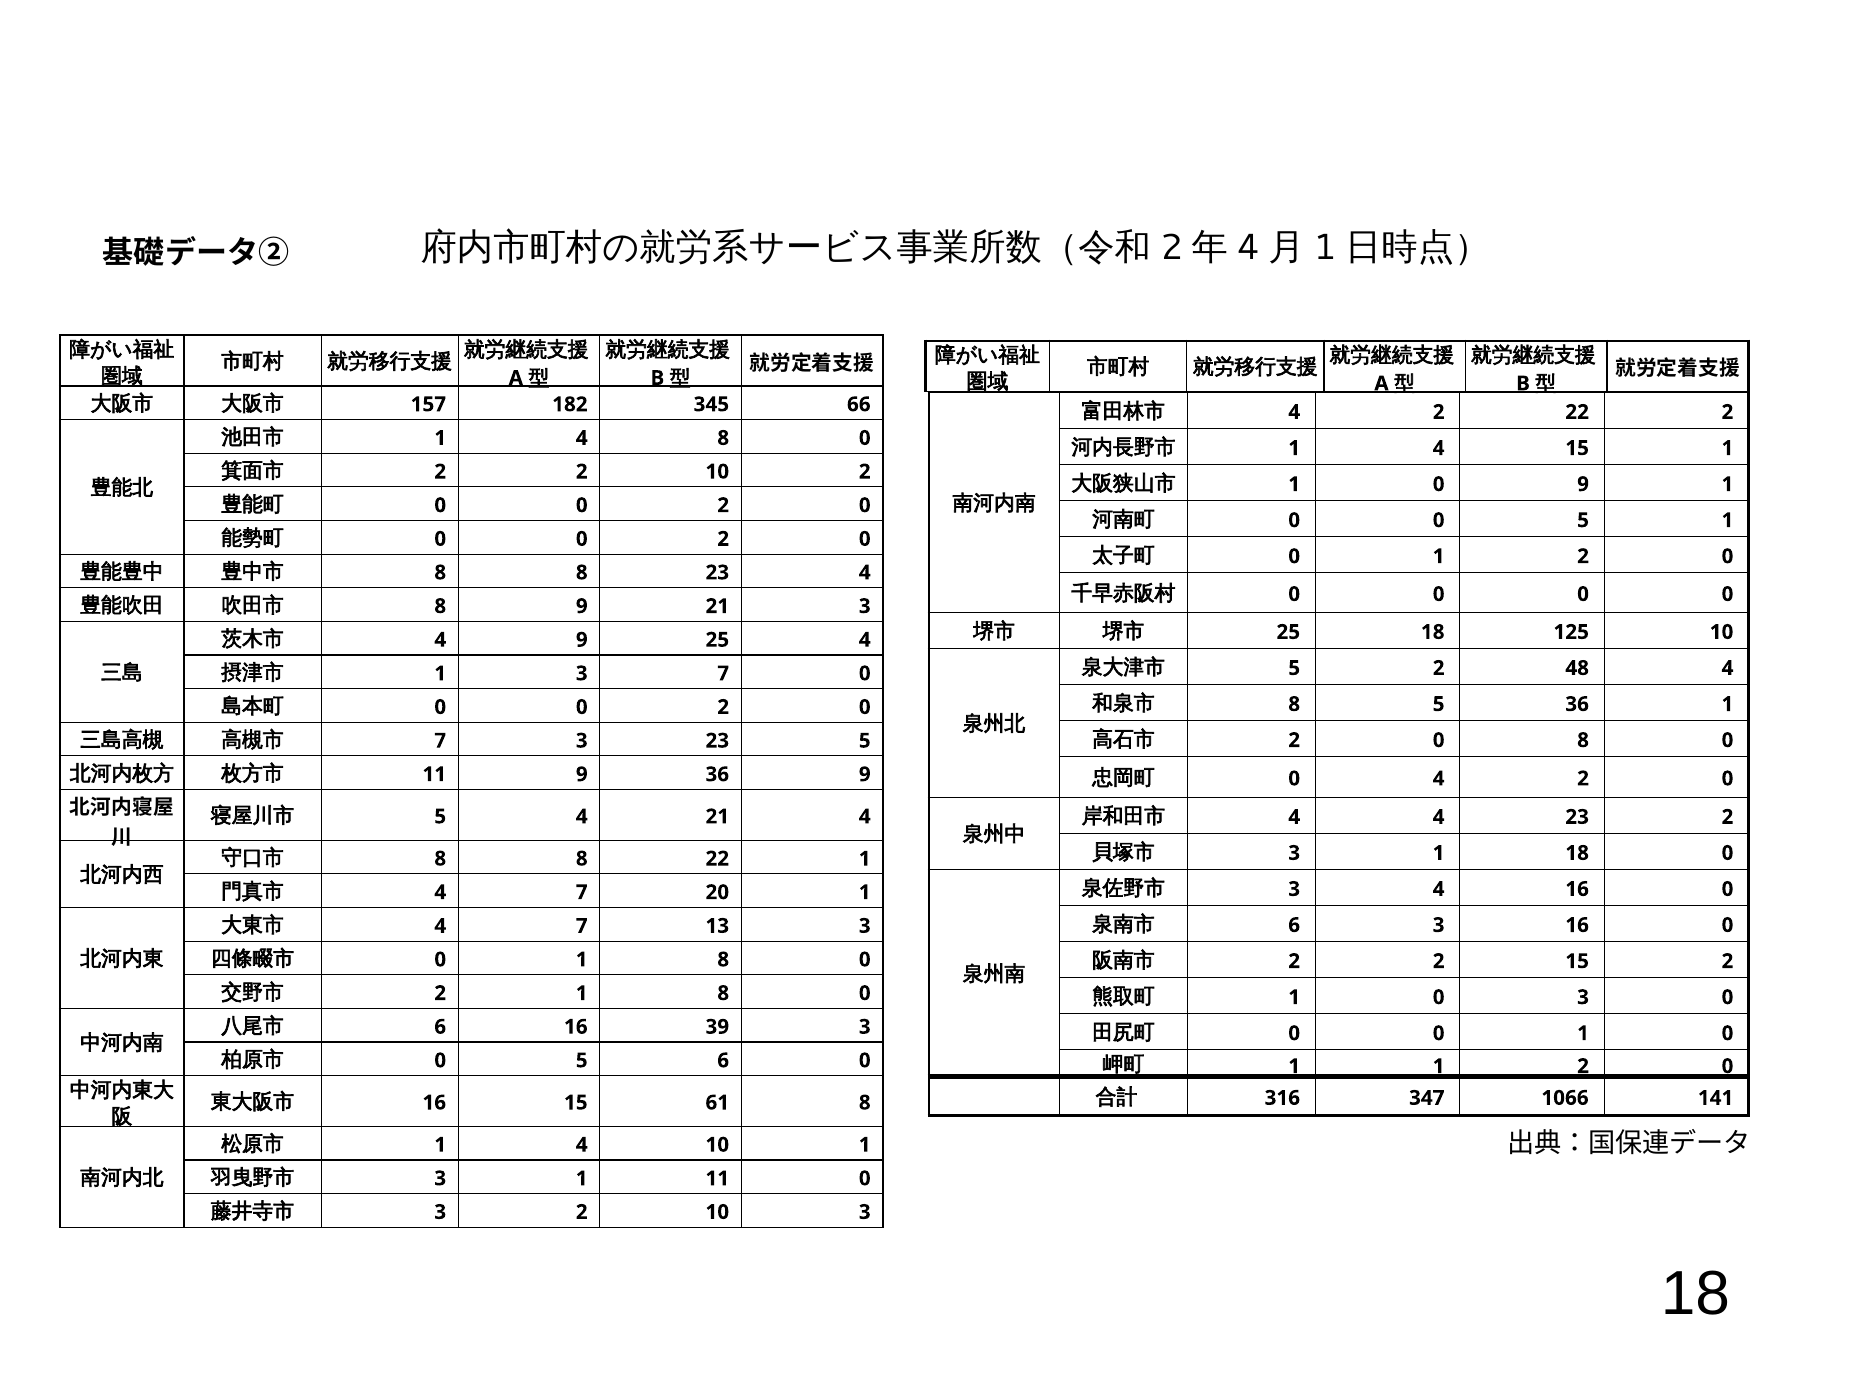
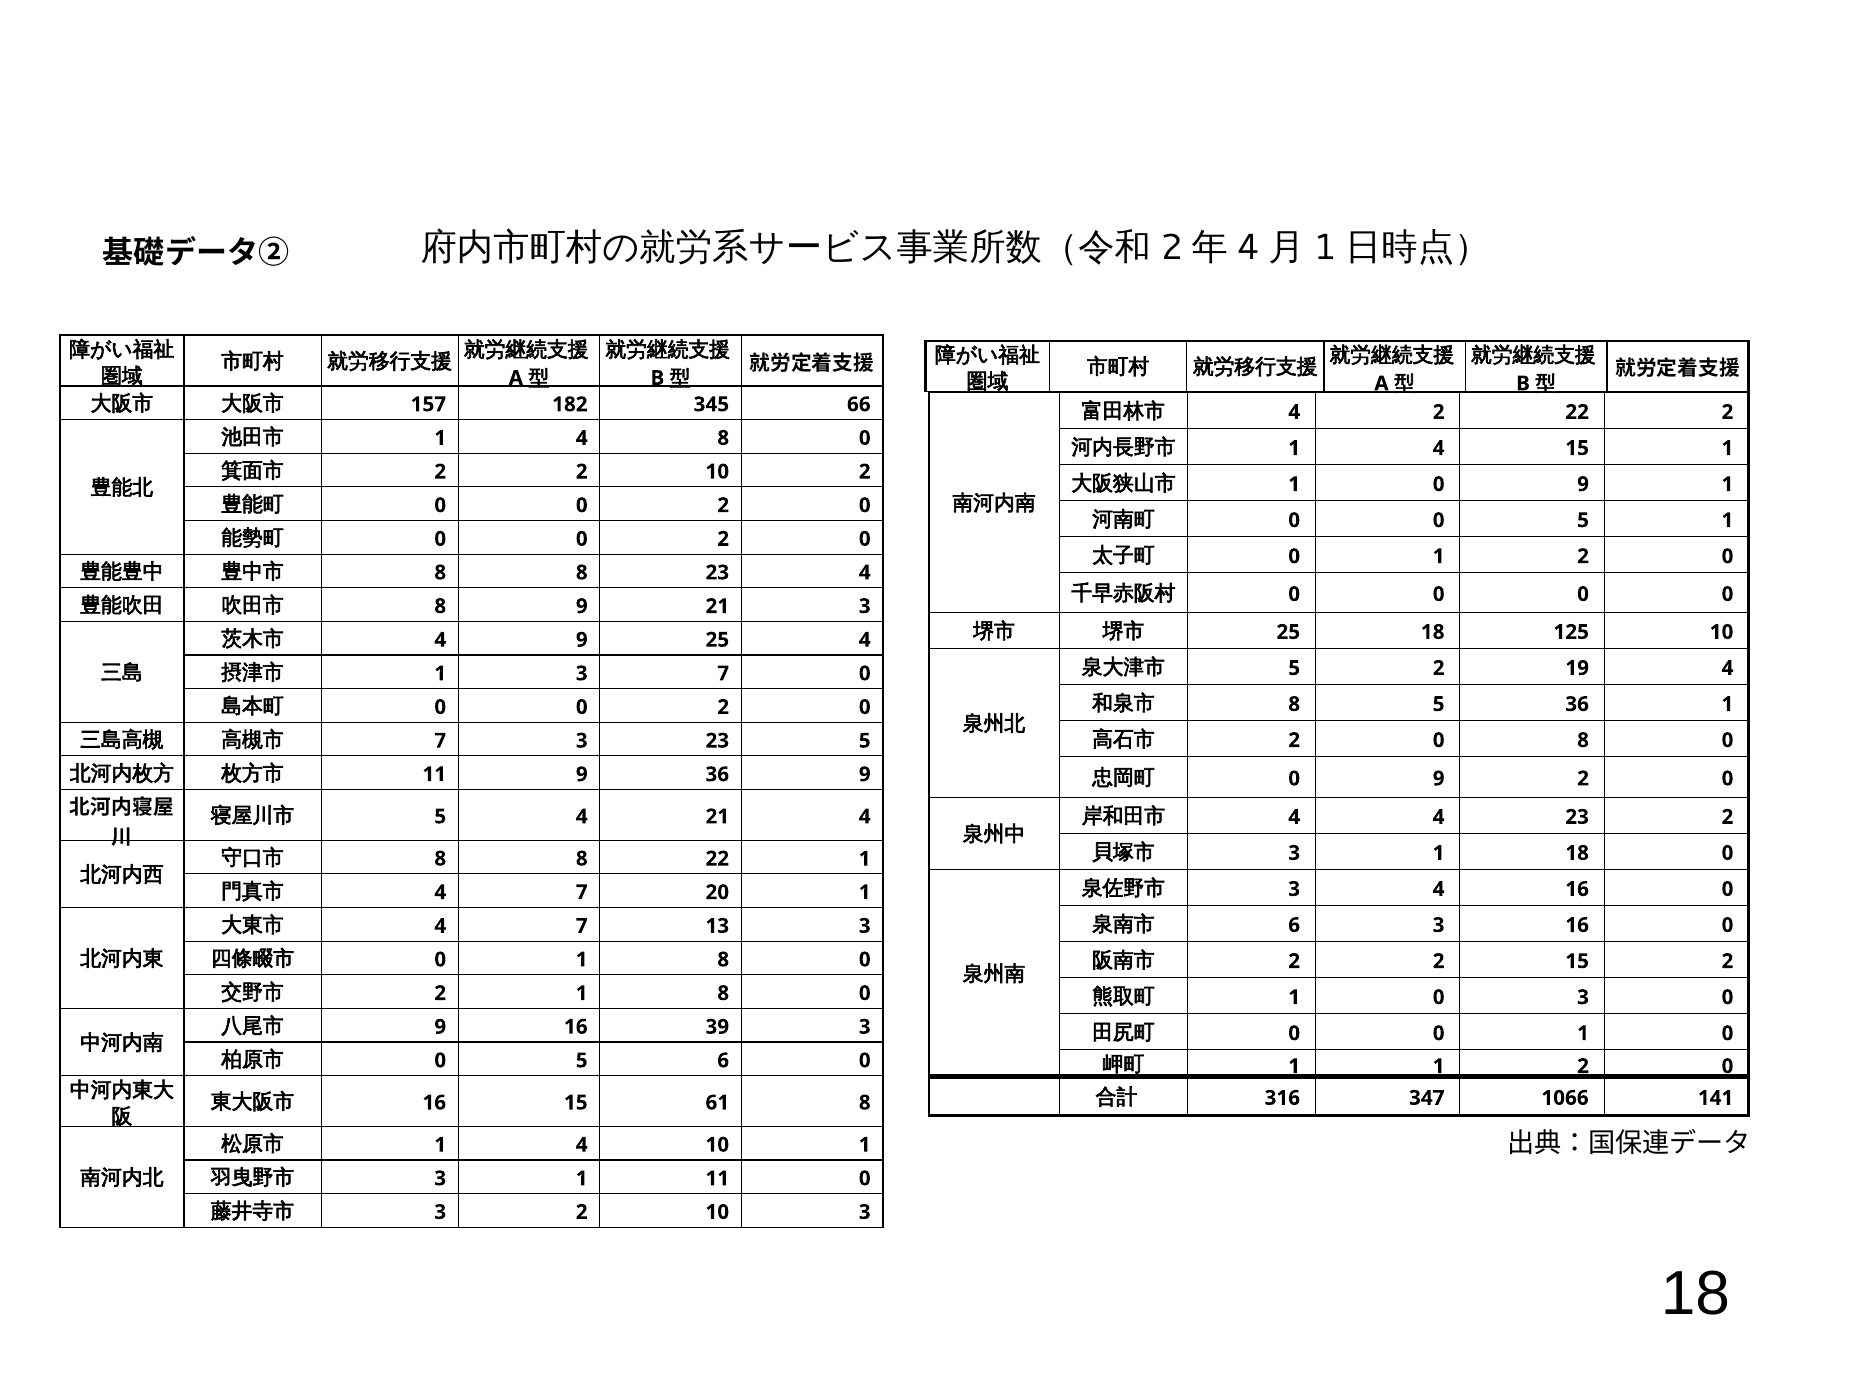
48: 48 -> 19
4 at (1439, 779): 4 -> 9
6 at (440, 1027): 6 -> 9
